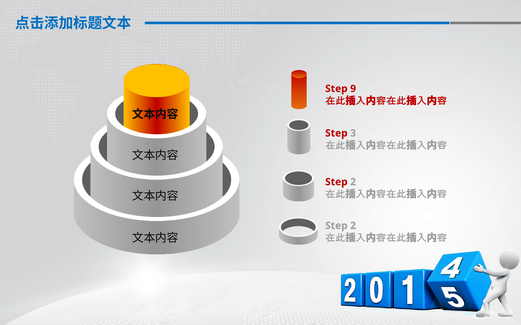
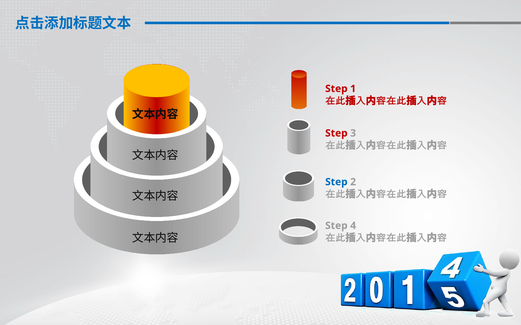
9: 9 -> 1
Step at (336, 182) colour: red -> blue
2 at (353, 226): 2 -> 4
